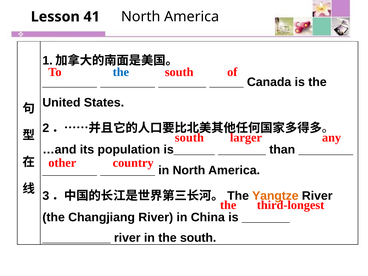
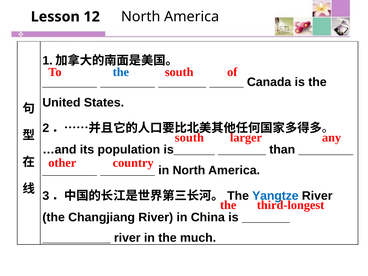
41: 41 -> 12
Yangtze colour: orange -> blue
in the south: south -> much
